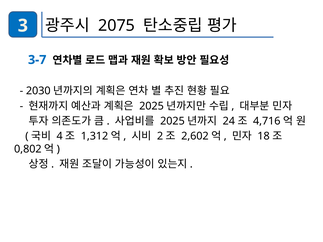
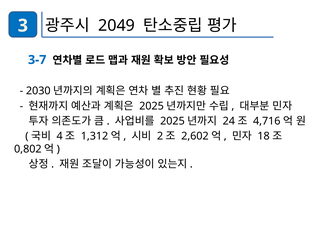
2075: 2075 -> 2049
